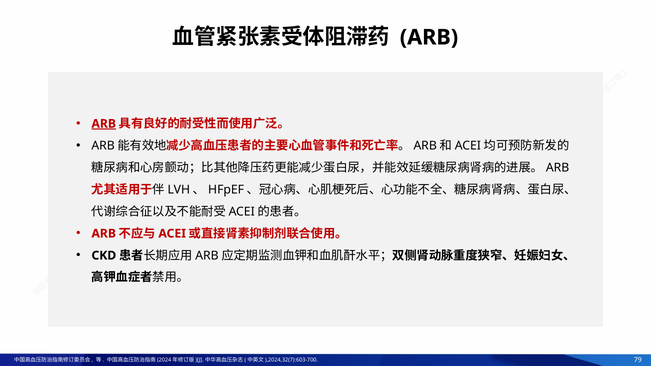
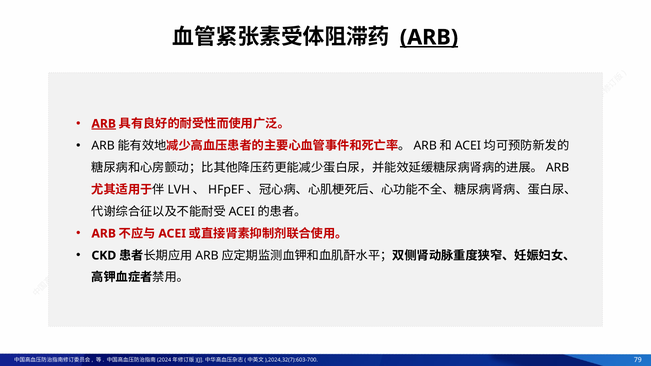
ARB at (429, 37) underline: none -> present
